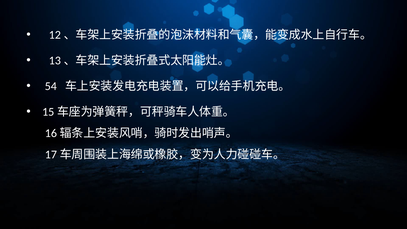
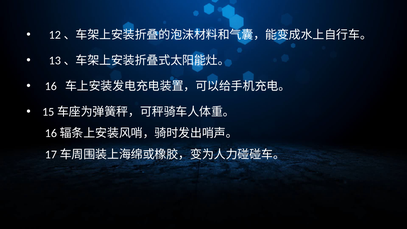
54: 54 -> 16
